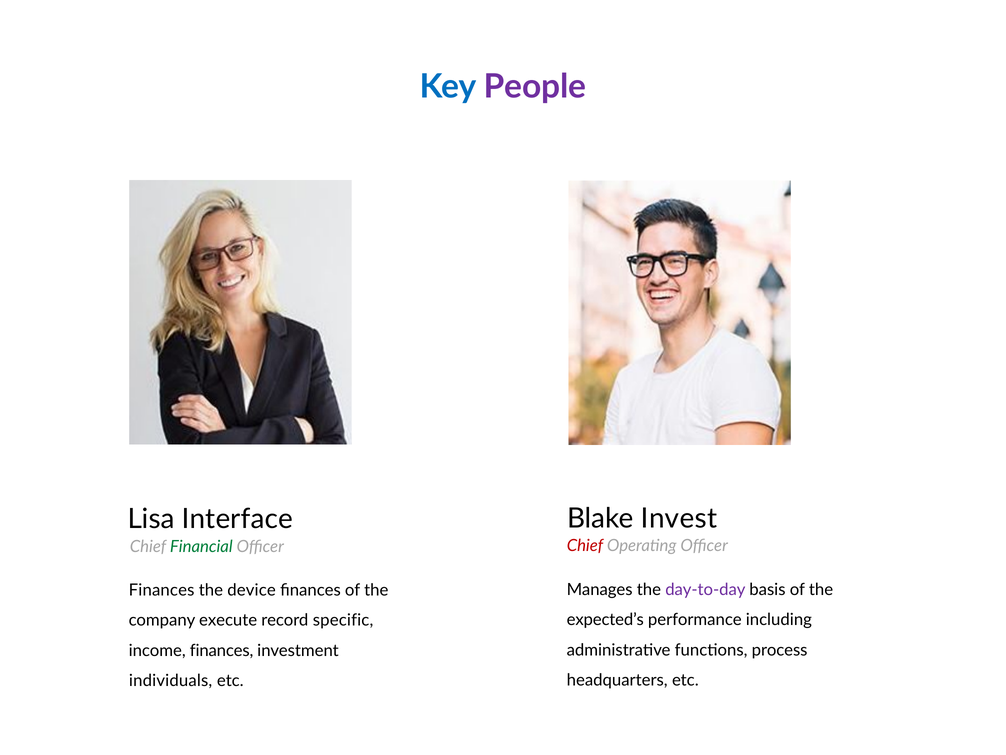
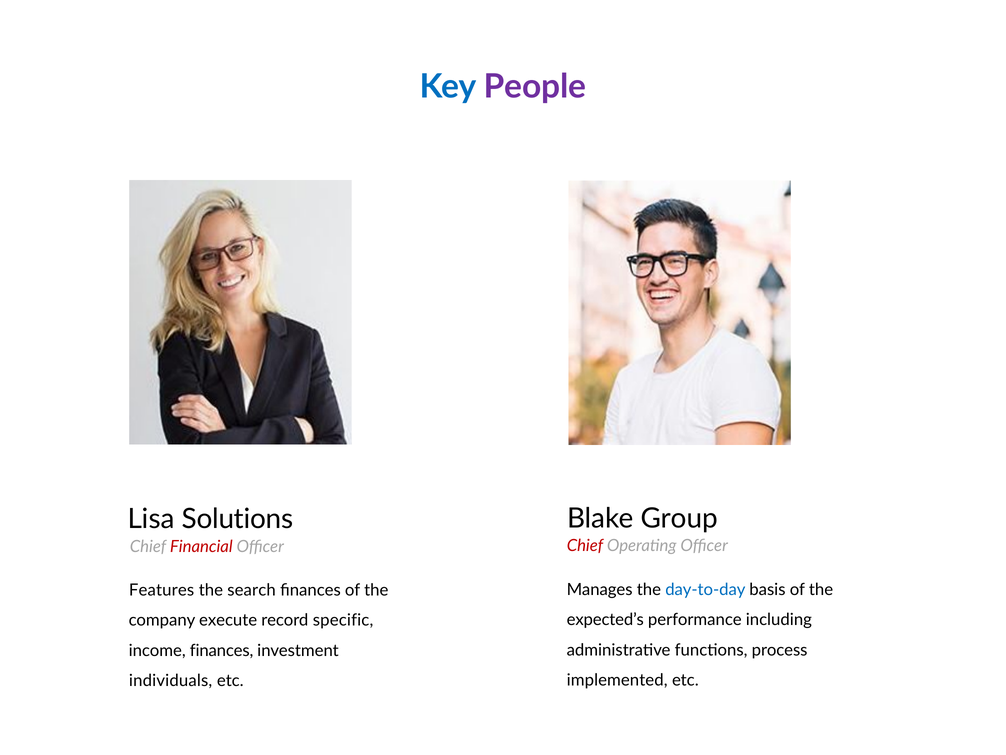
Invest: Invest -> Group
Interface: Interface -> Solutions
Financial colour: green -> red
day-to-day colour: purple -> blue
Finances at (162, 590): Finances -> Features
device: device -> search
headquarters: headquarters -> implemented
